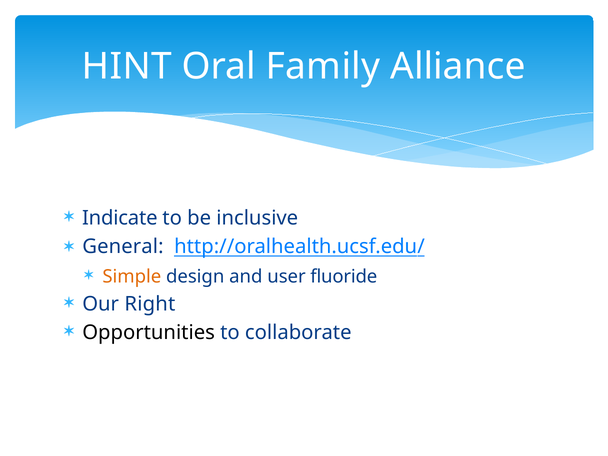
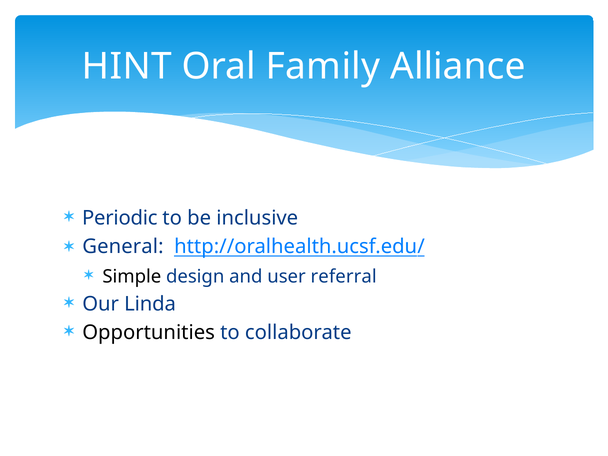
Indicate: Indicate -> Periodic
Simple colour: orange -> black
fluoride: fluoride -> referral
Right: Right -> Linda
